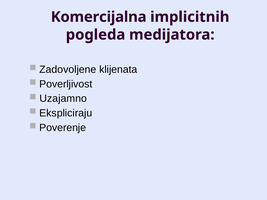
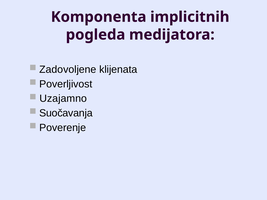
Komercijalna: Komercijalna -> Komponenta
Ekspliciraju: Ekspliciraju -> Suočavanja
